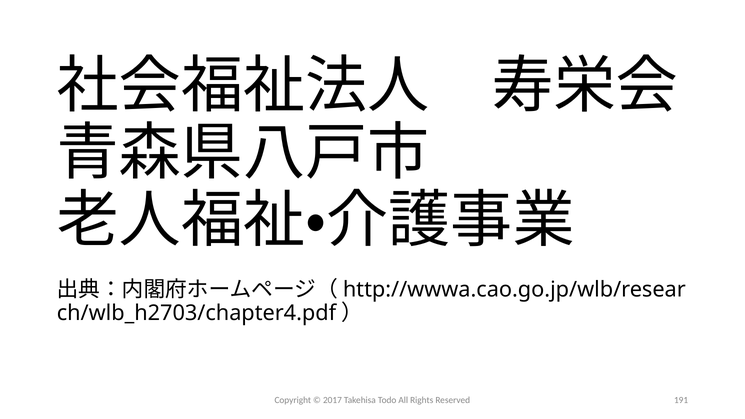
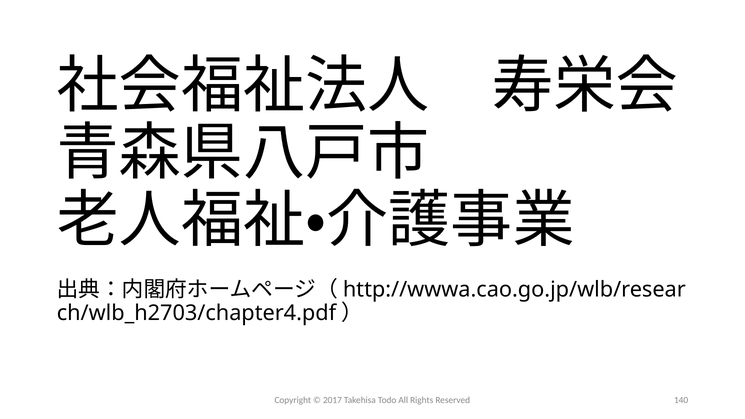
191: 191 -> 140
